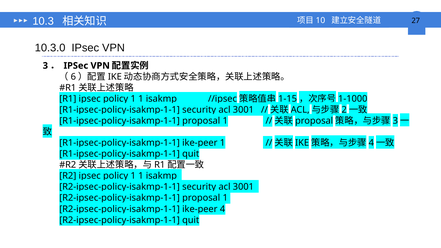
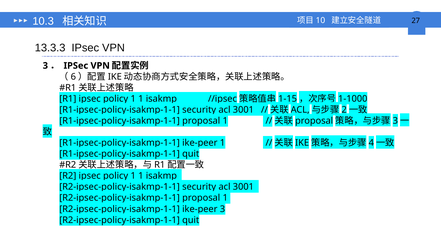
10.3.0: 10.3.0 -> 13.3.3
4 at (222, 209): 4 -> 3
